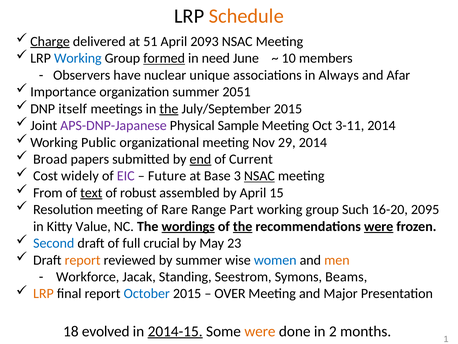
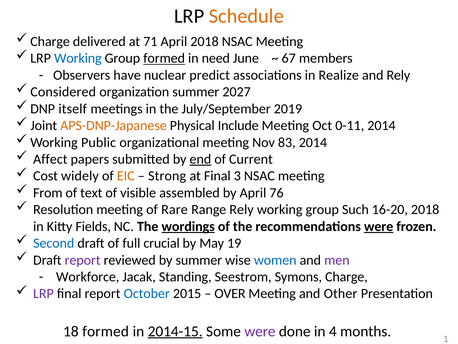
Charge at (50, 41) underline: present -> none
51: 51 -> 71
April 2093: 2093 -> 2018
10: 10 -> 67
unique: unique -> predict
Always: Always -> Realize
and Afar: Afar -> Rely
Importance: Importance -> Considered
2051: 2051 -> 2027
the at (169, 109) underline: present -> none
July/September 2015: 2015 -> 2019
APS-DNP-Japanese colour: purple -> orange
Sample: Sample -> Include
3-11: 3-11 -> 0-11
29: 29 -> 83
Broad: Broad -> Affect
EIC colour: purple -> orange
Future: Future -> Strong
at Base: Base -> Final
NSAC at (259, 176) underline: present -> none
text underline: present -> none
robust: robust -> visible
15: 15 -> 76
Range Part: Part -> Rely
16-20 2095: 2095 -> 2018
Value: Value -> Fields
the at (243, 226) underline: present -> none
23: 23 -> 19
report at (83, 260) colour: orange -> purple
men colour: orange -> purple
Symons Beams: Beams -> Charge
LRP at (43, 293) colour: orange -> purple
Major: Major -> Other
18 evolved: evolved -> formed
were at (260, 331) colour: orange -> purple
2: 2 -> 4
